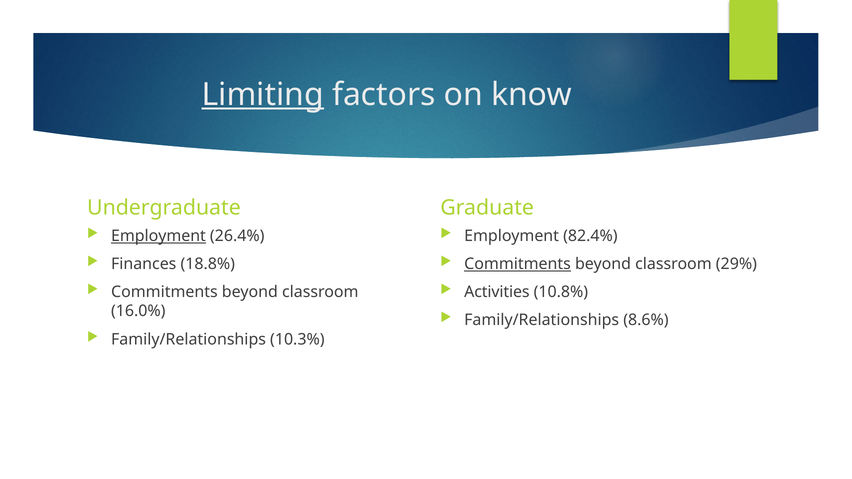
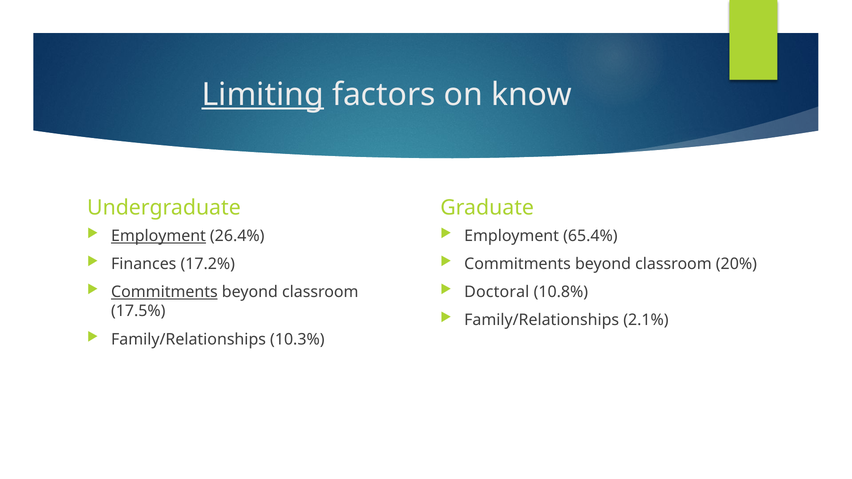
82.4%: 82.4% -> 65.4%
18.8%: 18.8% -> 17.2%
Commitments at (518, 264) underline: present -> none
29%: 29% -> 20%
Commitments at (164, 292) underline: none -> present
Activities: Activities -> Doctoral
16.0%: 16.0% -> 17.5%
8.6%: 8.6% -> 2.1%
